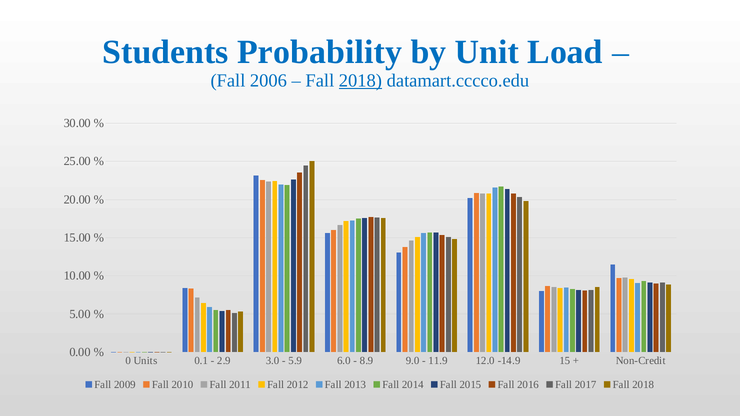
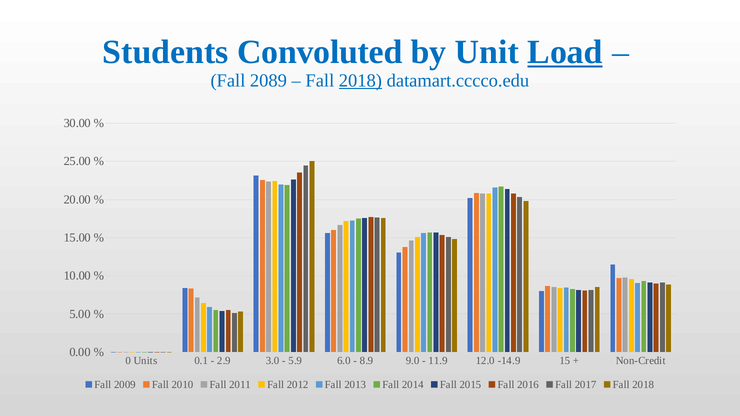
Probability: Probability -> Convoluted
Load underline: none -> present
2006: 2006 -> 2089
